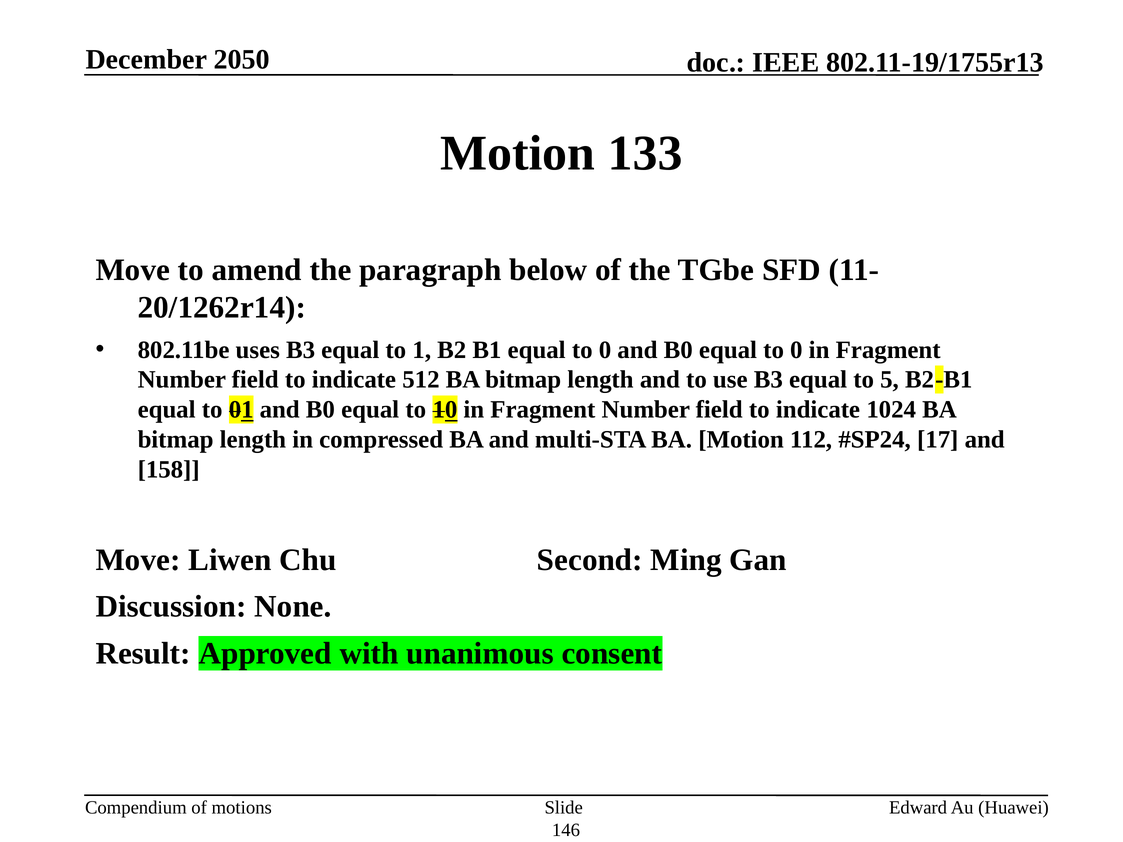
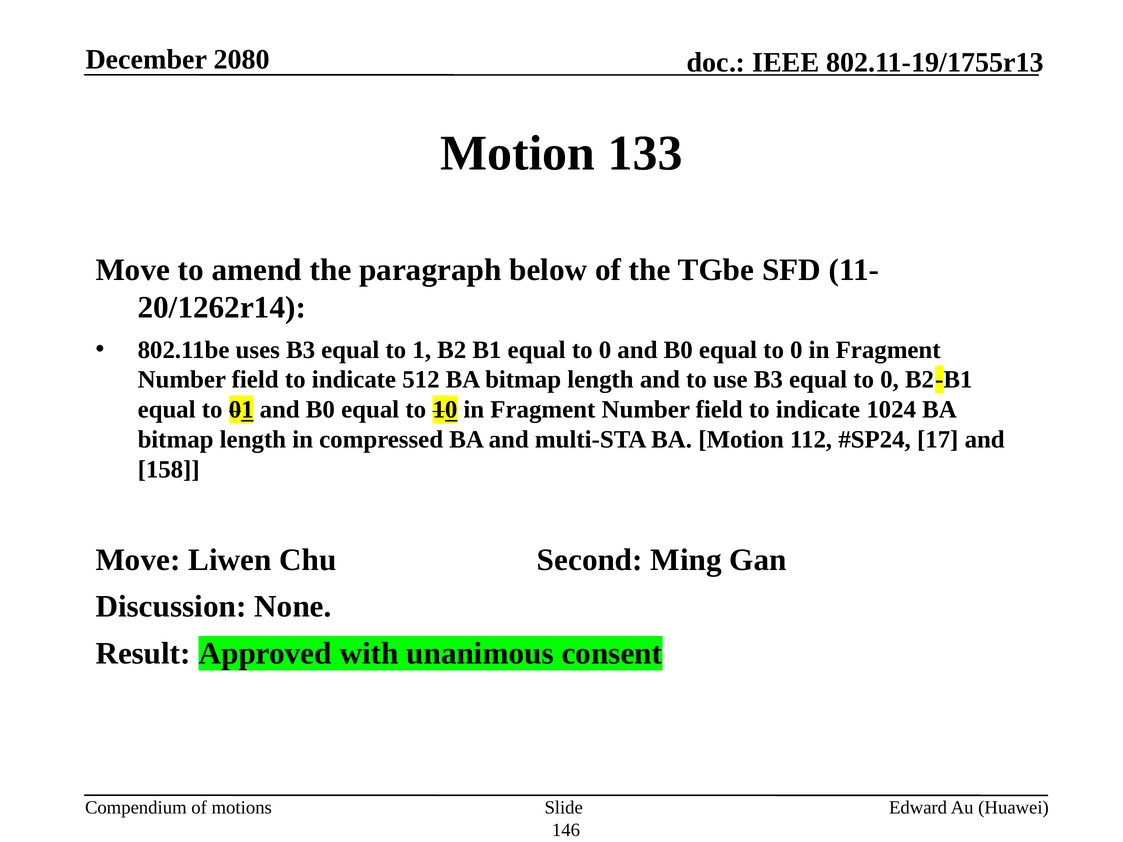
2050: 2050 -> 2080
B3 equal to 5: 5 -> 0
